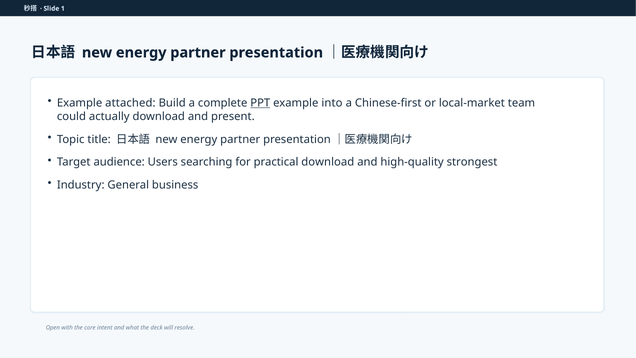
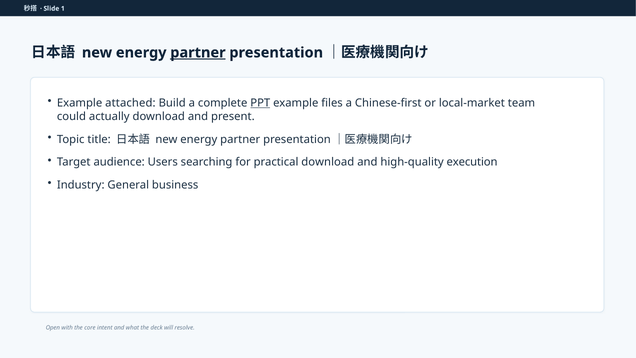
partner at (198, 53) underline: none -> present
into: into -> files
strongest: strongest -> execution
